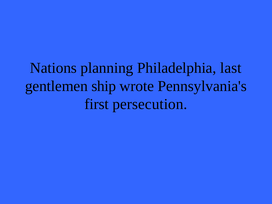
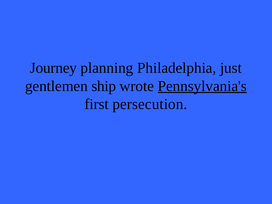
Nations: Nations -> Journey
last: last -> just
Pennsylvania's underline: none -> present
